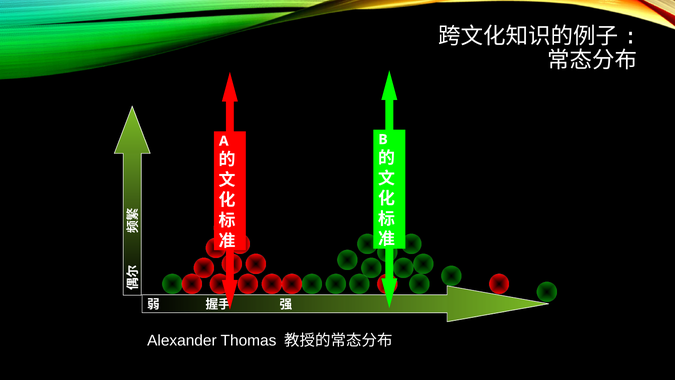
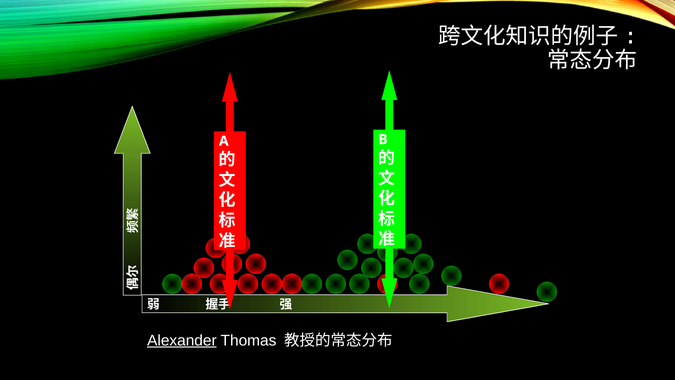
Alexander underline: none -> present
